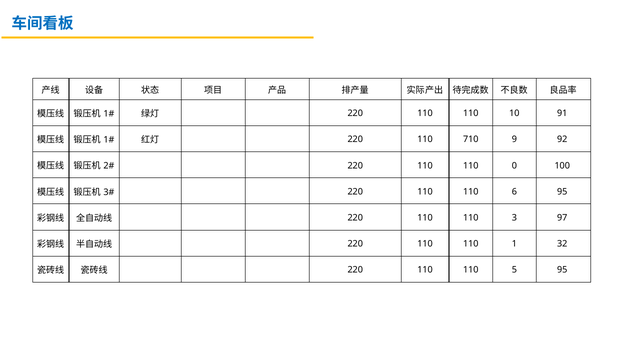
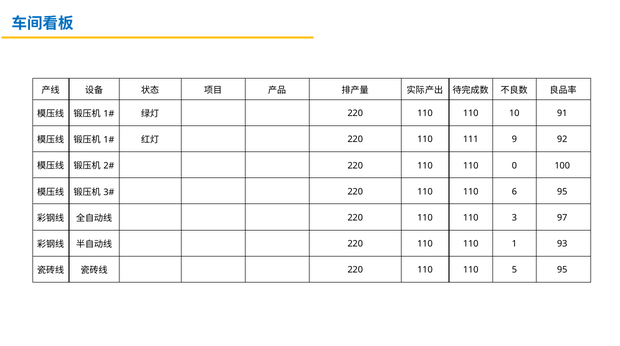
710: 710 -> 111
32: 32 -> 93
